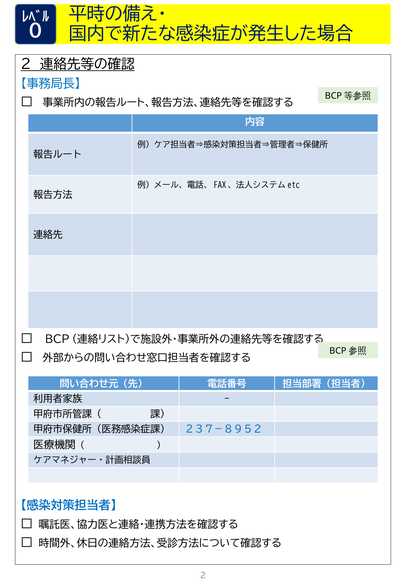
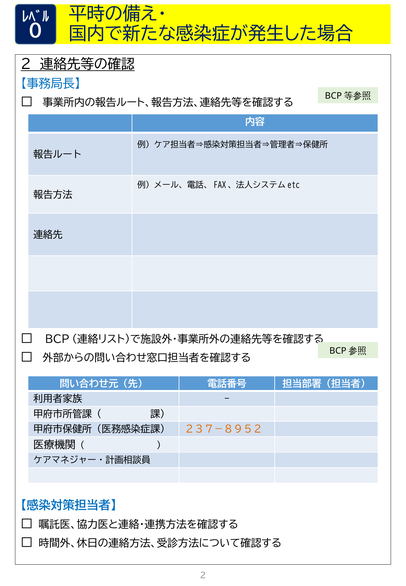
２３７－８９５２ colour: blue -> orange
